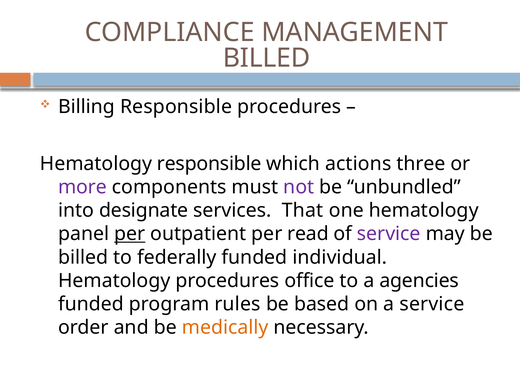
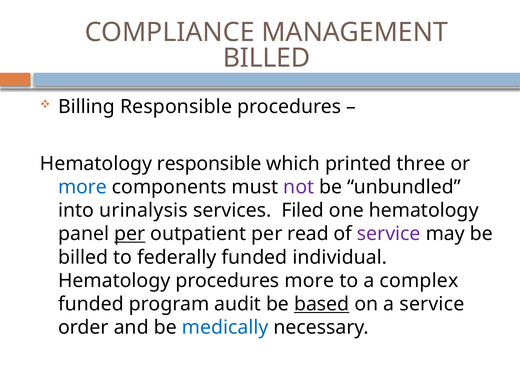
actions: actions -> printed
more at (83, 187) colour: purple -> blue
designate: designate -> urinalysis
That: That -> Filed
procedures office: office -> more
agencies: agencies -> complex
rules: rules -> audit
based underline: none -> present
medically colour: orange -> blue
